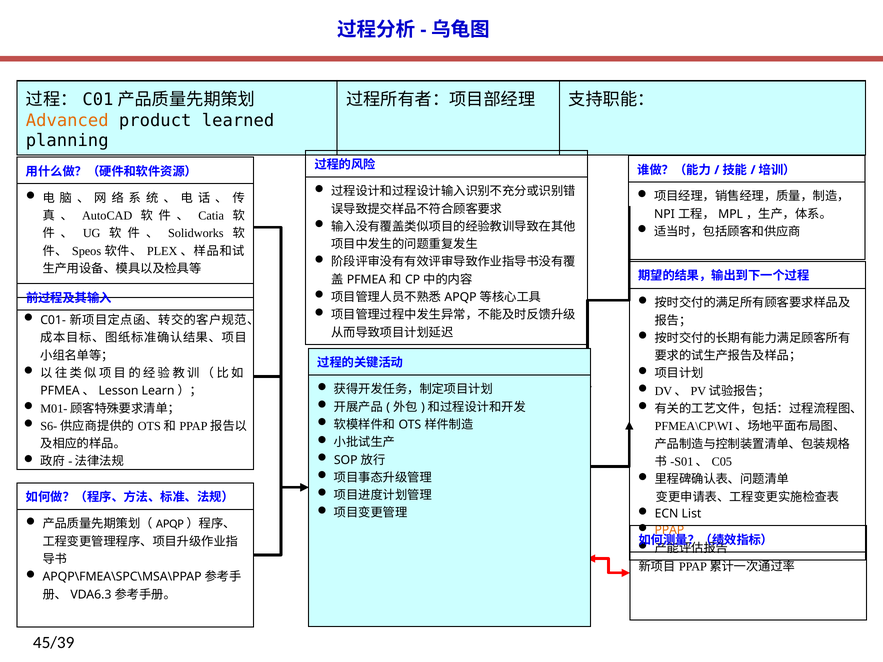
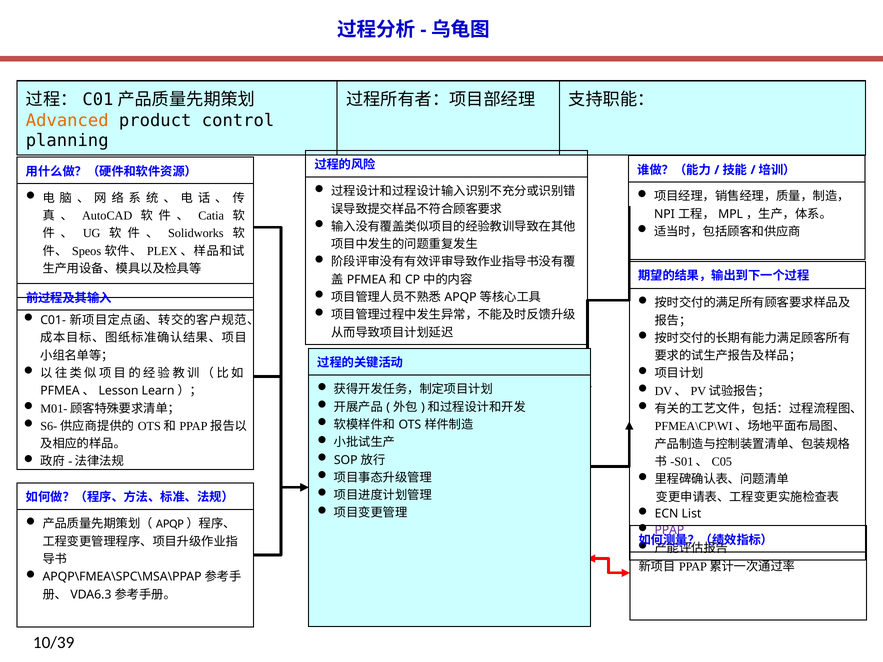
learned: learned -> control
PPAP colour: orange -> purple
45/39: 45/39 -> 10/39
